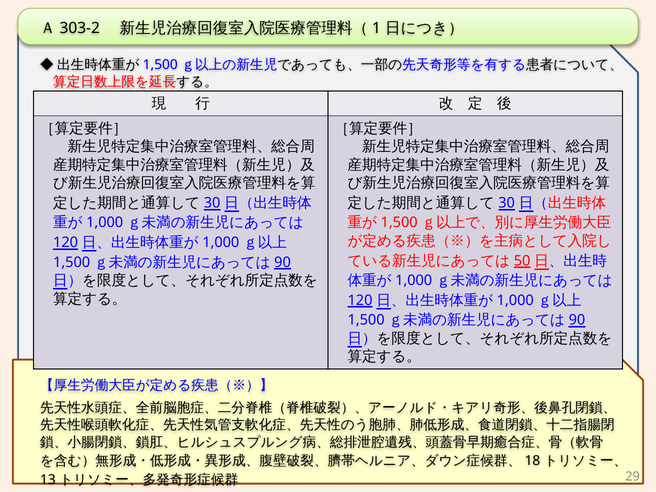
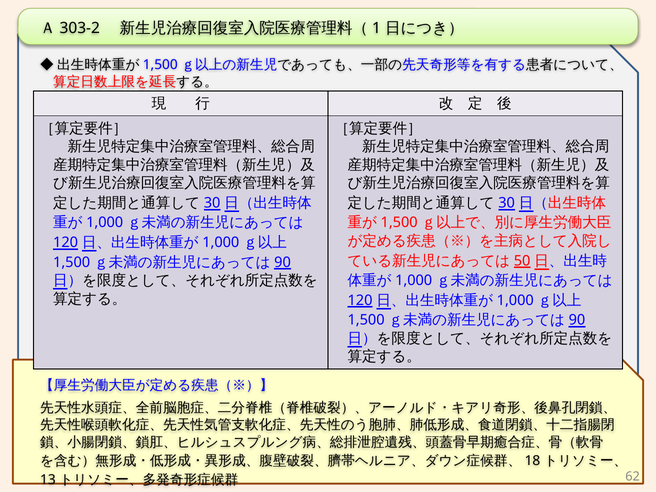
29: 29 -> 62
